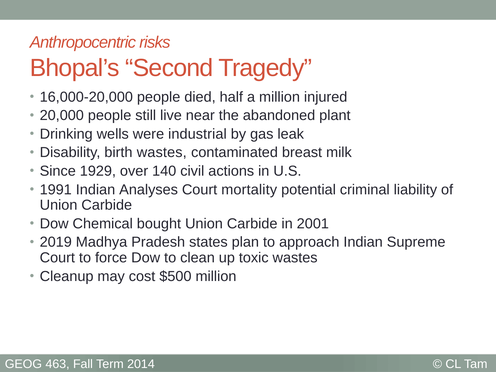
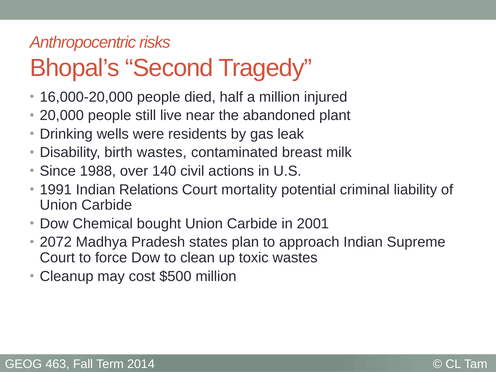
industrial: industrial -> residents
1929: 1929 -> 1988
Analyses: Analyses -> Relations
2019: 2019 -> 2072
